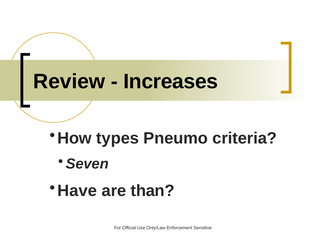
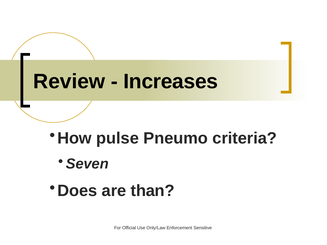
types: types -> pulse
Have: Have -> Does
